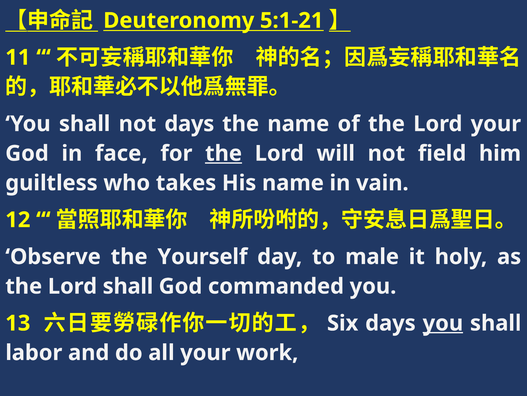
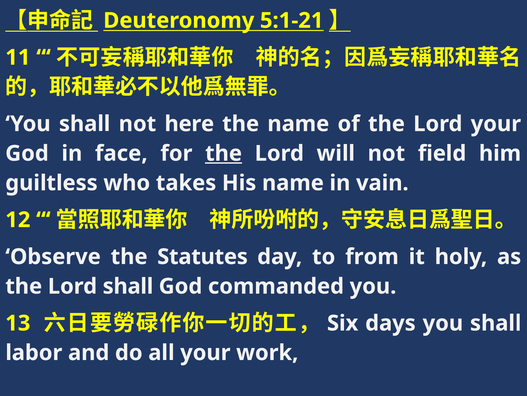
not days: days -> here
Yourself: Yourself -> Statutes
male: male -> from
you at (443, 323) underline: present -> none
